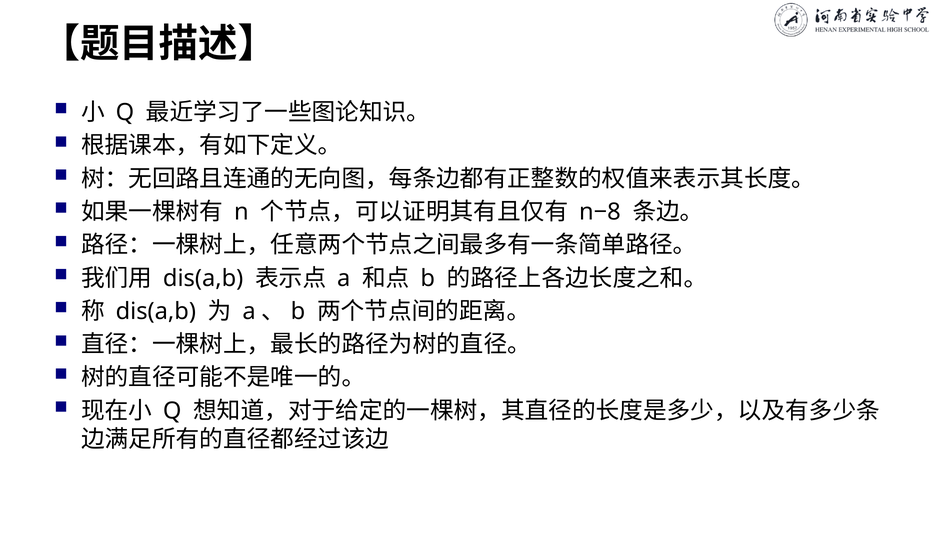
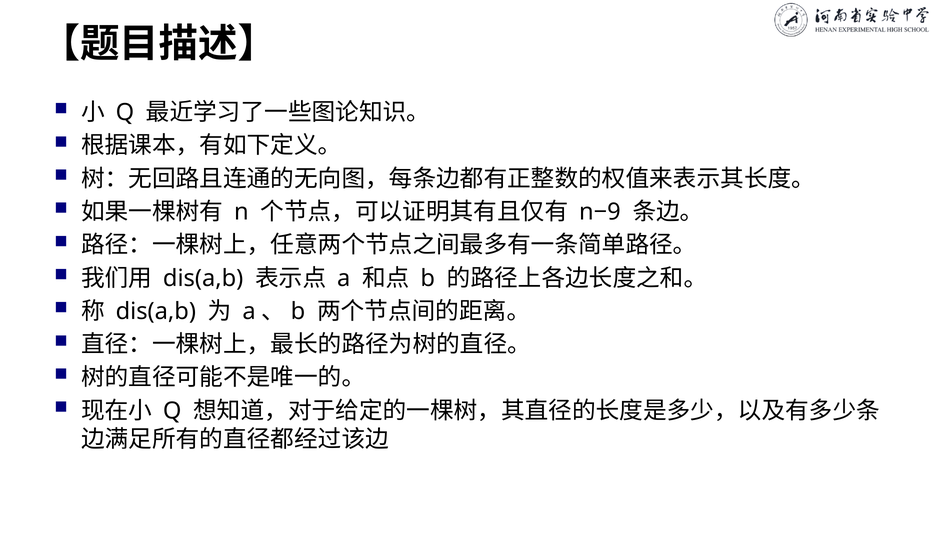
n−8: n−8 -> n−9
